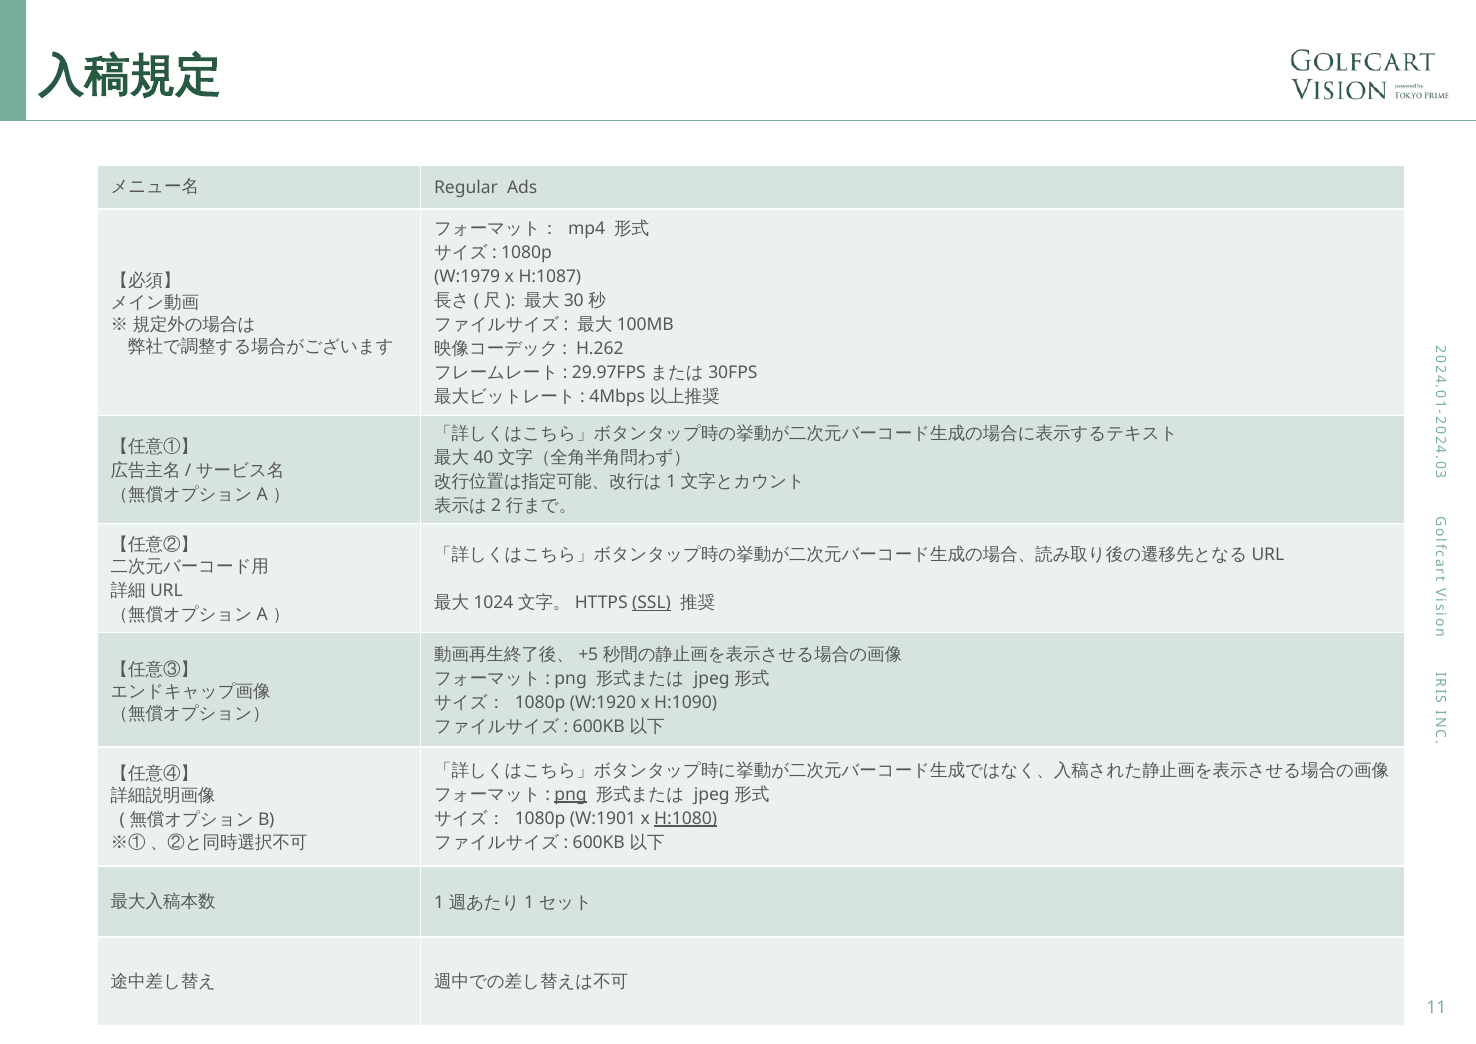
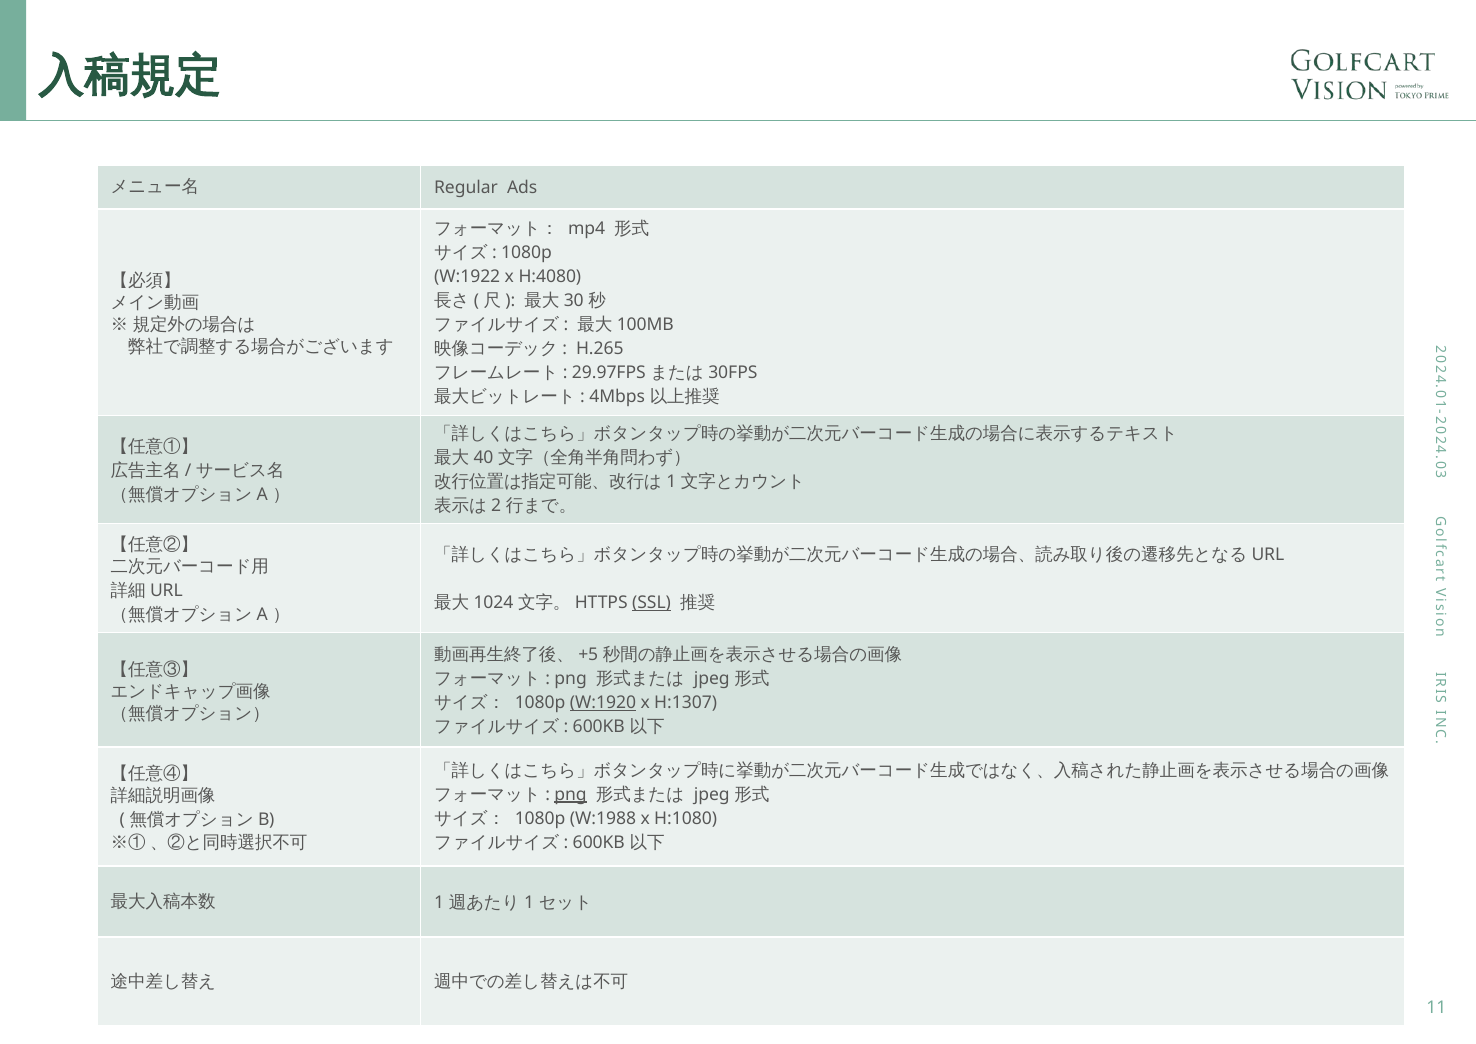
W:1979: W:1979 -> W:1922
H:1087: H:1087 -> H:4080
H.262: H.262 -> H.265
W:1920 underline: none -> present
H:1090: H:1090 -> H:1307
W:1901: W:1901 -> W:1988
H:1080 underline: present -> none
